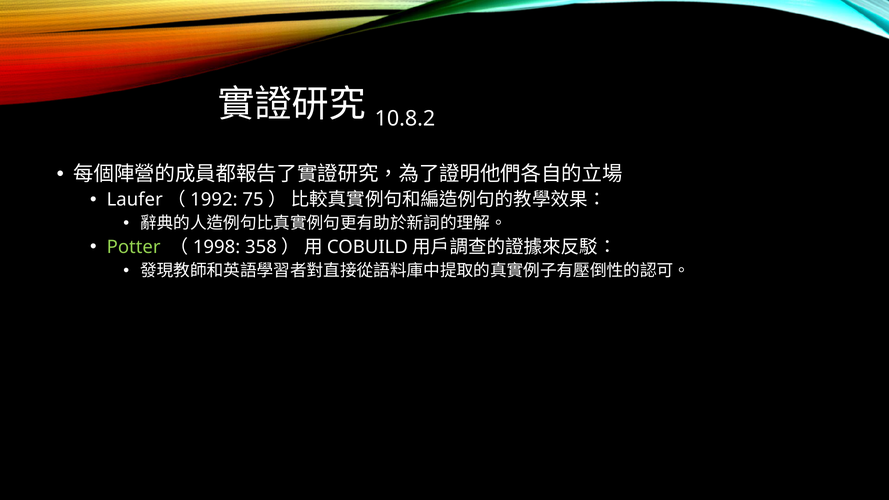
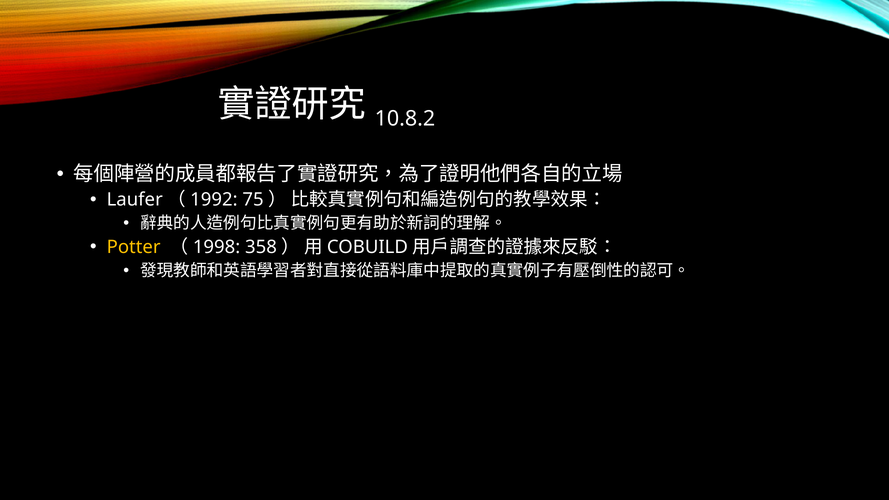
Potter colour: light green -> yellow
